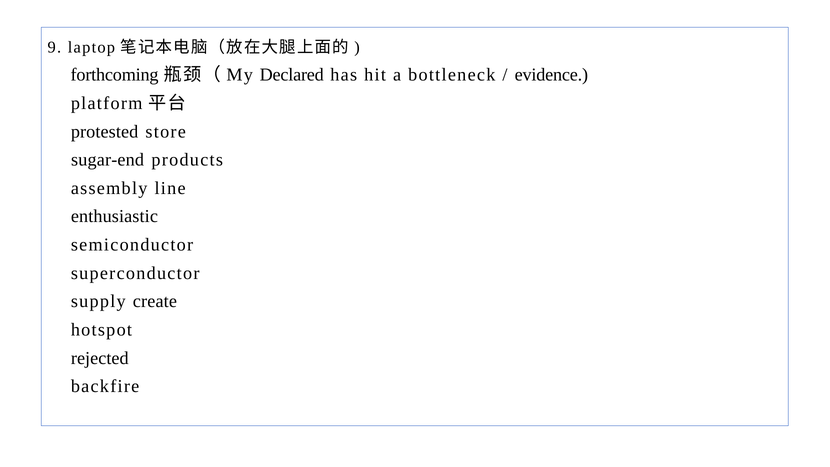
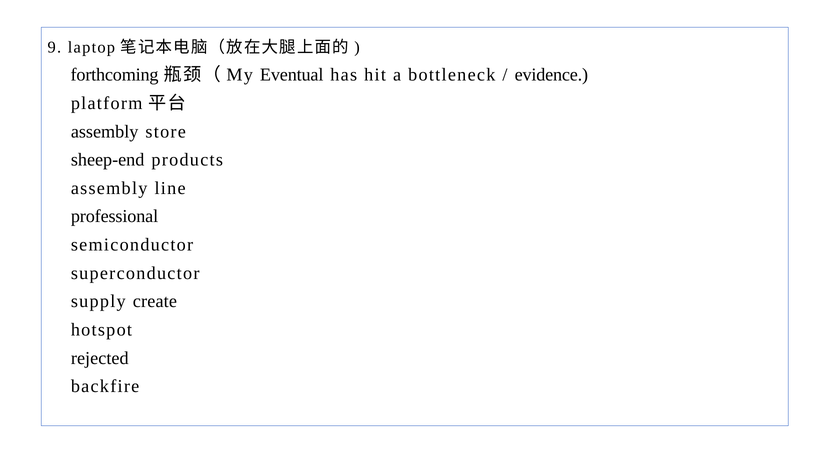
Declared: Declared -> Eventual
protested at (105, 131): protested -> assembly
sugar-end: sugar-end -> sheep-end
enthusiastic: enthusiastic -> professional
